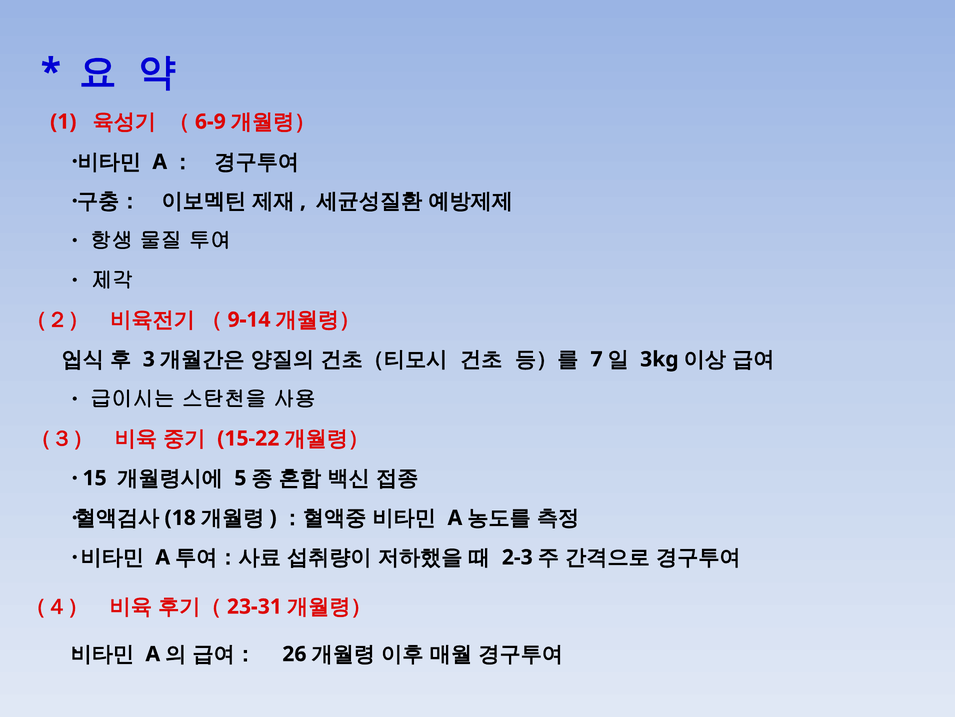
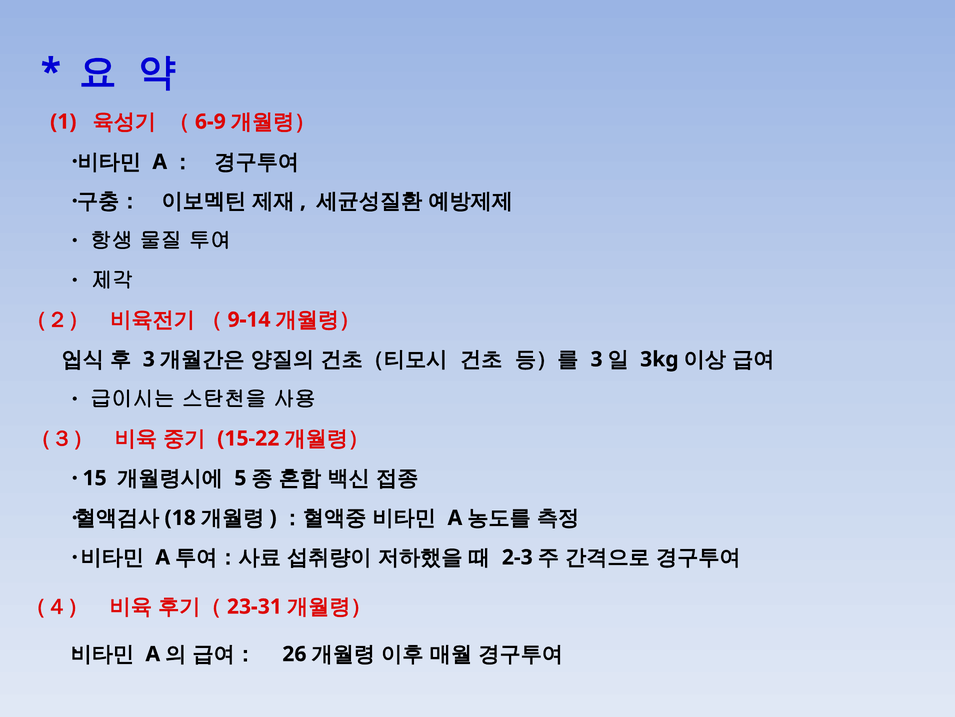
7 at (597, 359): 7 -> 3
